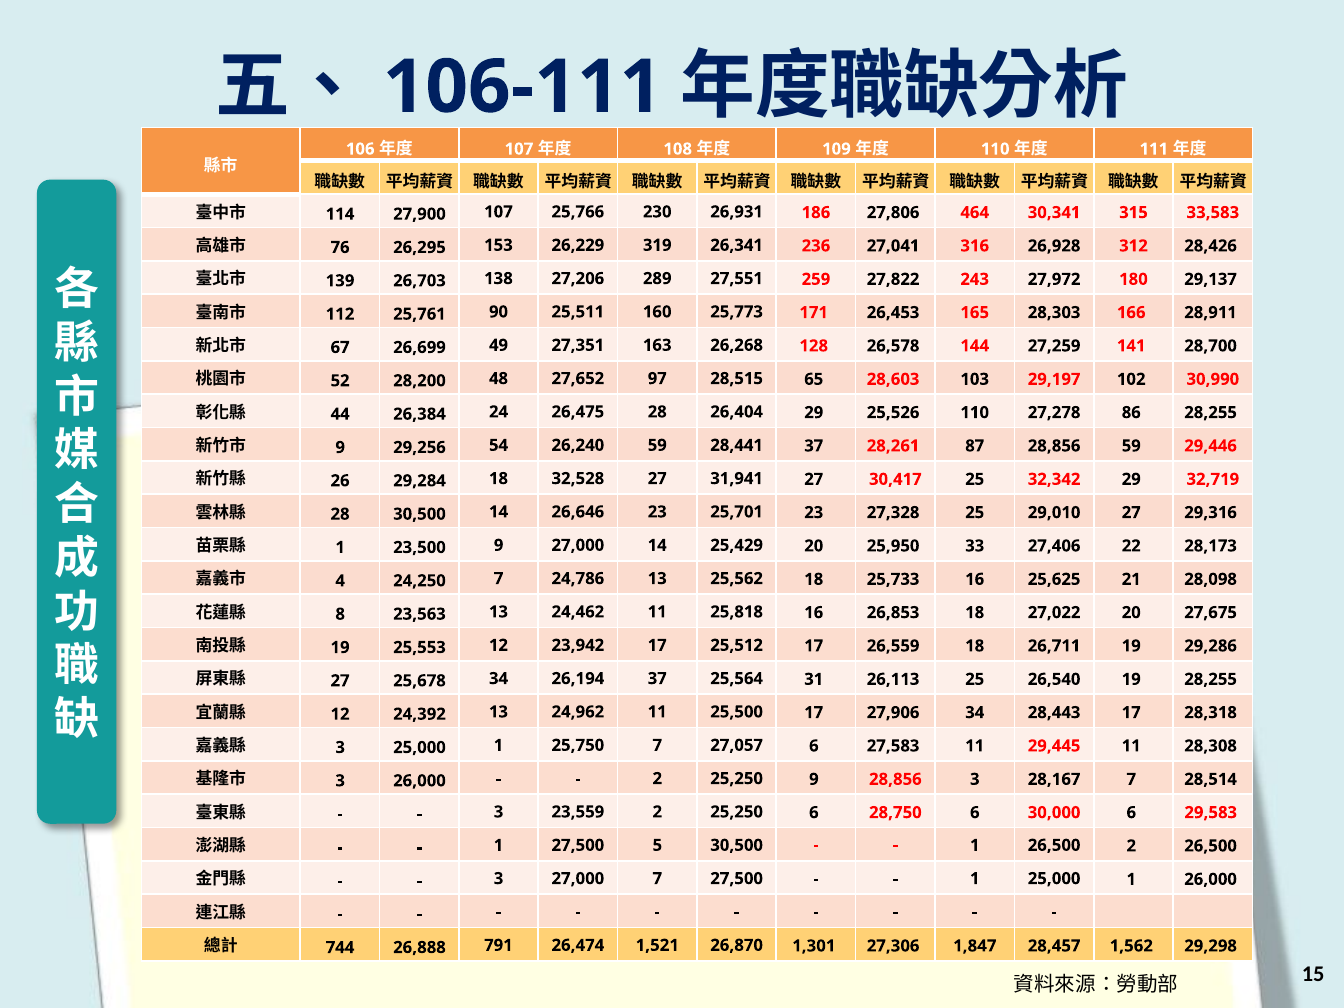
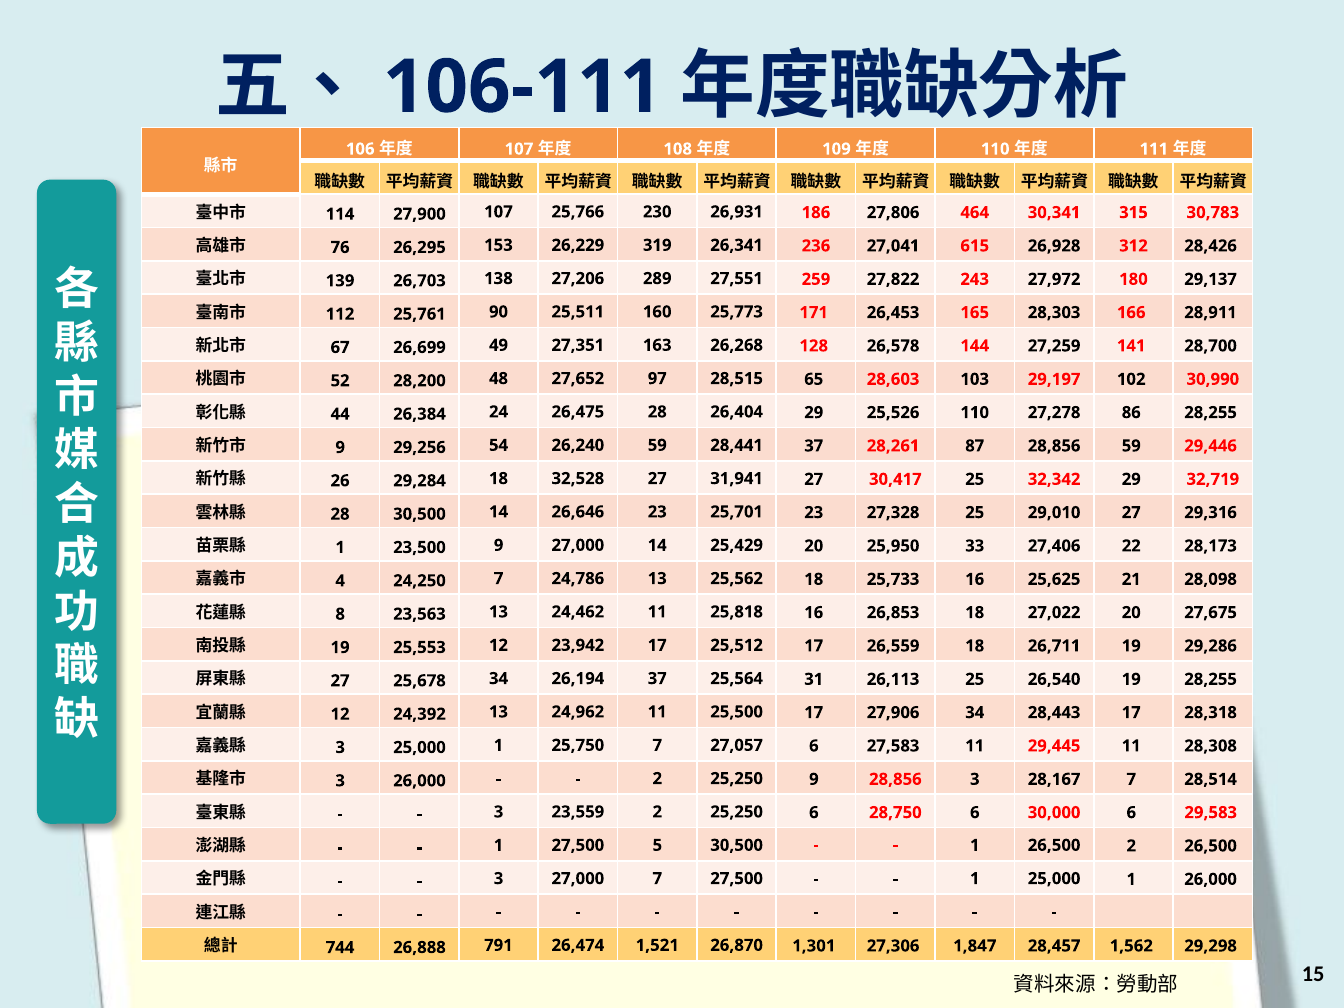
33,583: 33,583 -> 30,783
316: 316 -> 615
